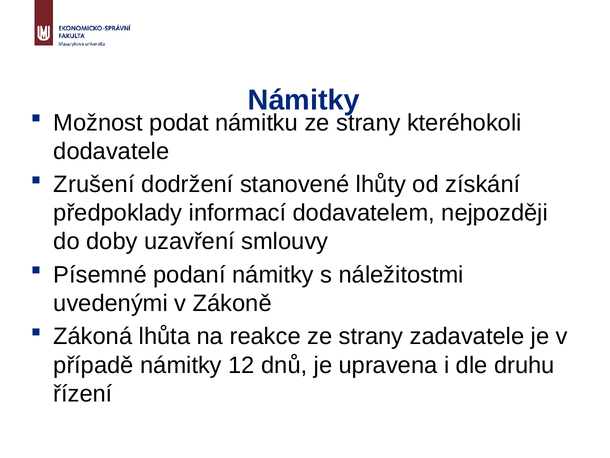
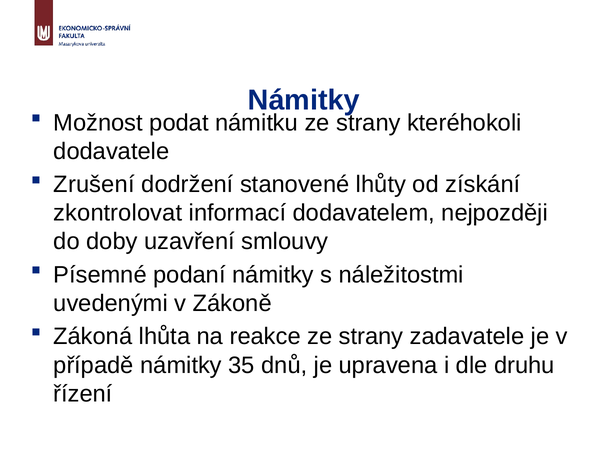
předpoklady: předpoklady -> zkontrolovat
12: 12 -> 35
